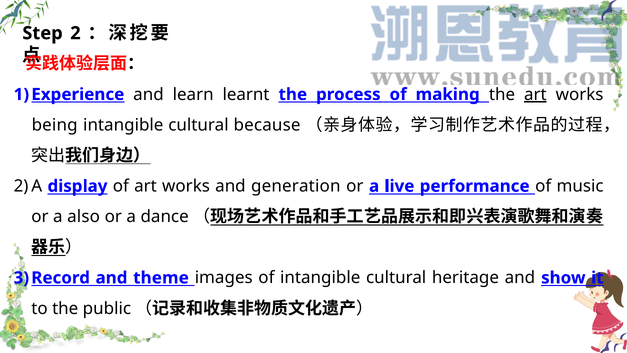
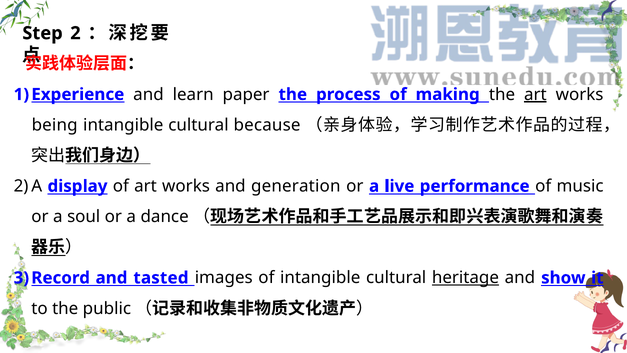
learnt: learnt -> paper
also: also -> soul
theme: theme -> tasted
heritage underline: none -> present
